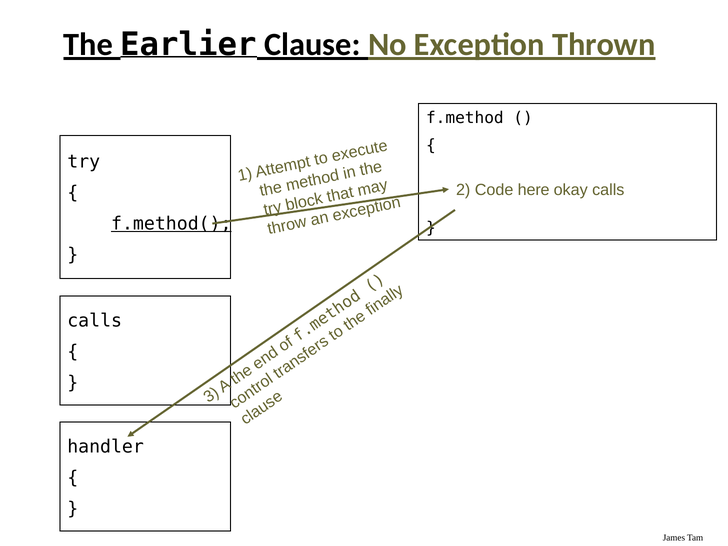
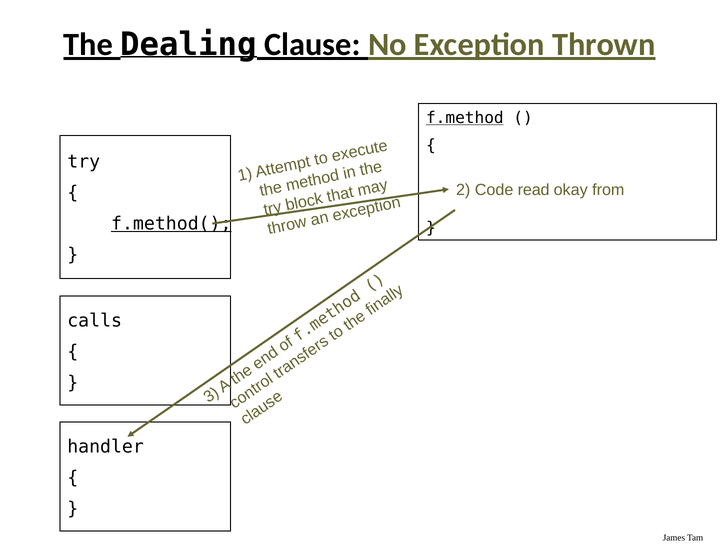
Earlier: Earlier -> Dealing
f.method underline: none -> present
here: here -> read
okay calls: calls -> from
